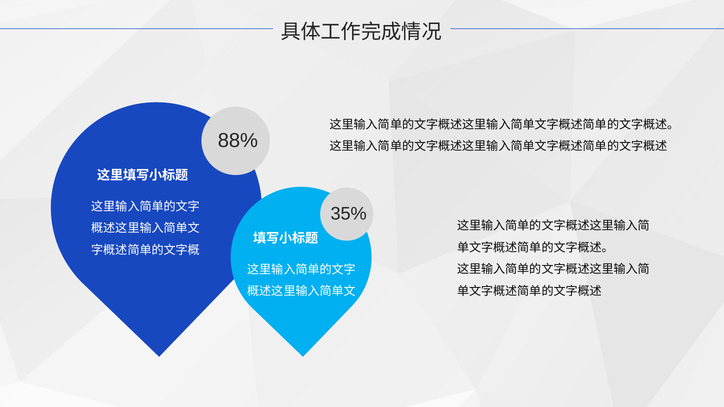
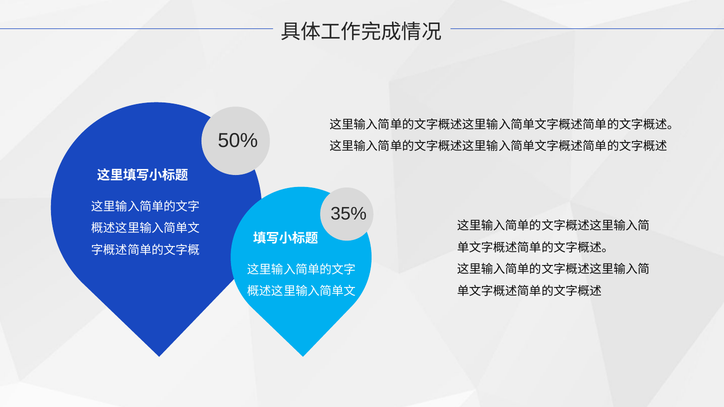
88%: 88% -> 50%
